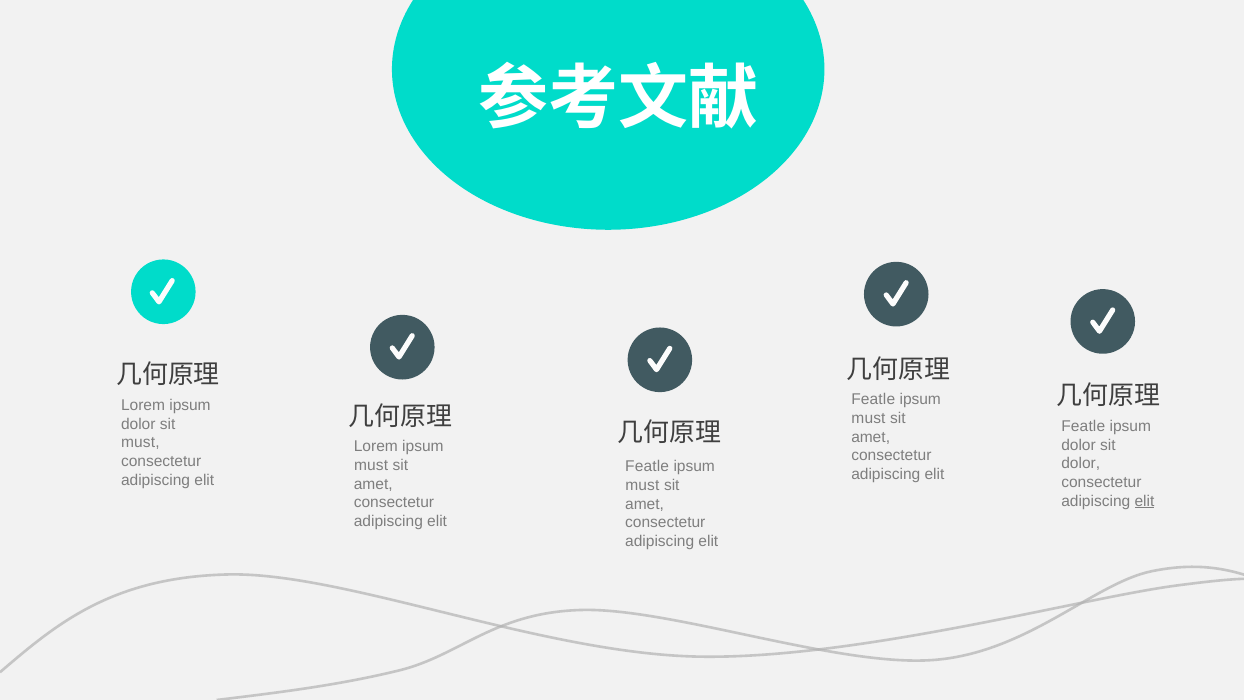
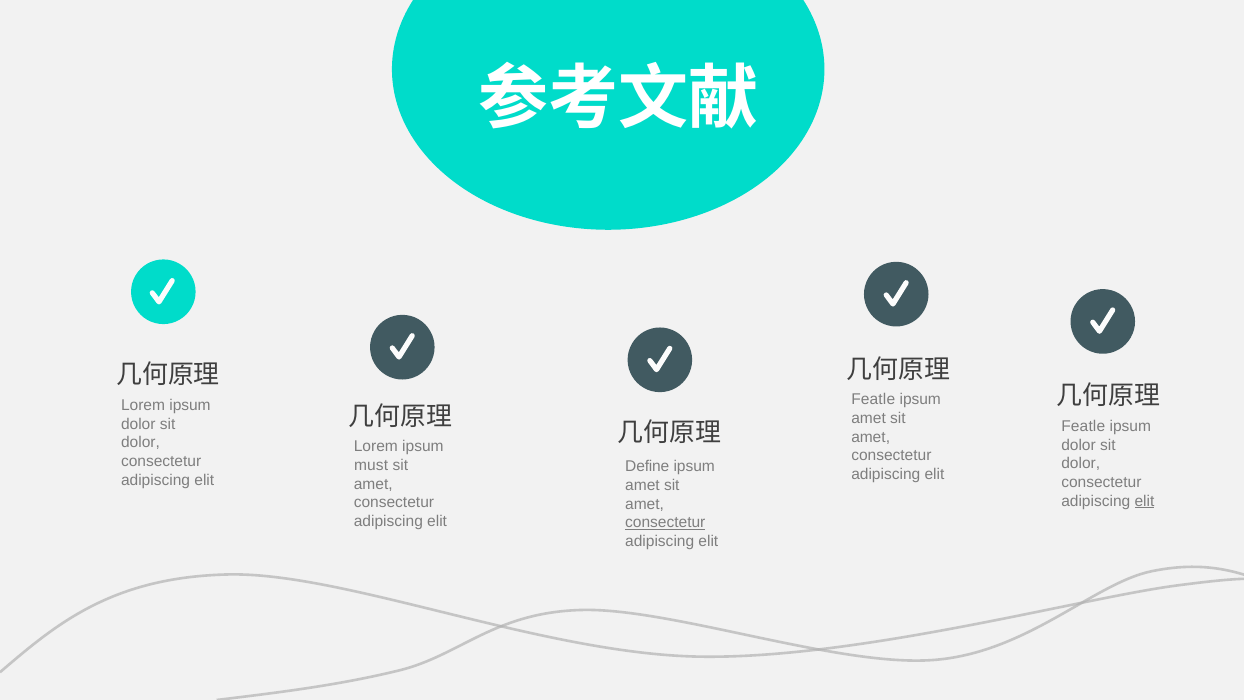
must at (868, 418): must -> amet
must at (140, 442): must -> dolor
Featle at (647, 467): Featle -> Define
must at (642, 485): must -> amet
consectetur at (665, 522) underline: none -> present
